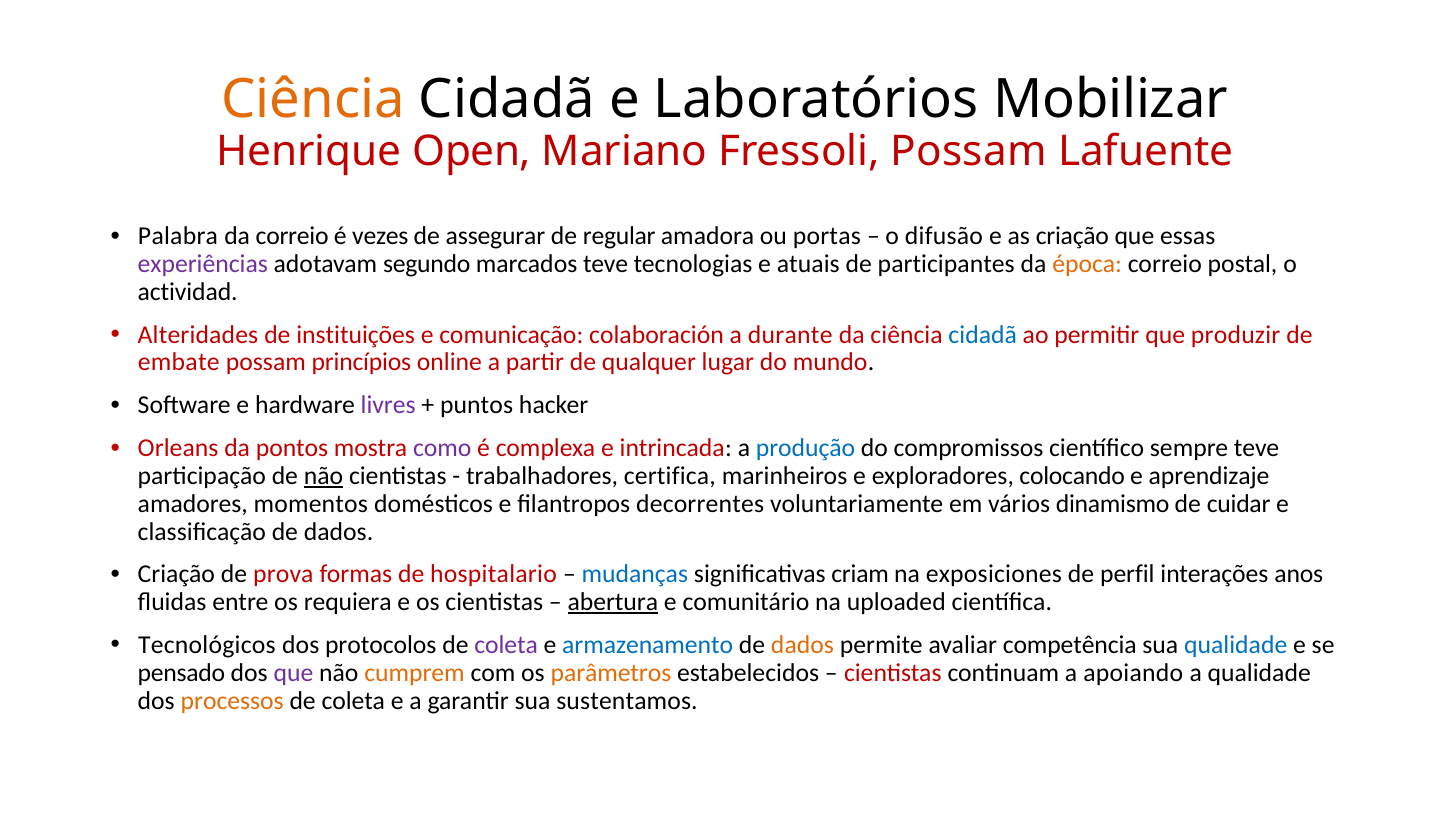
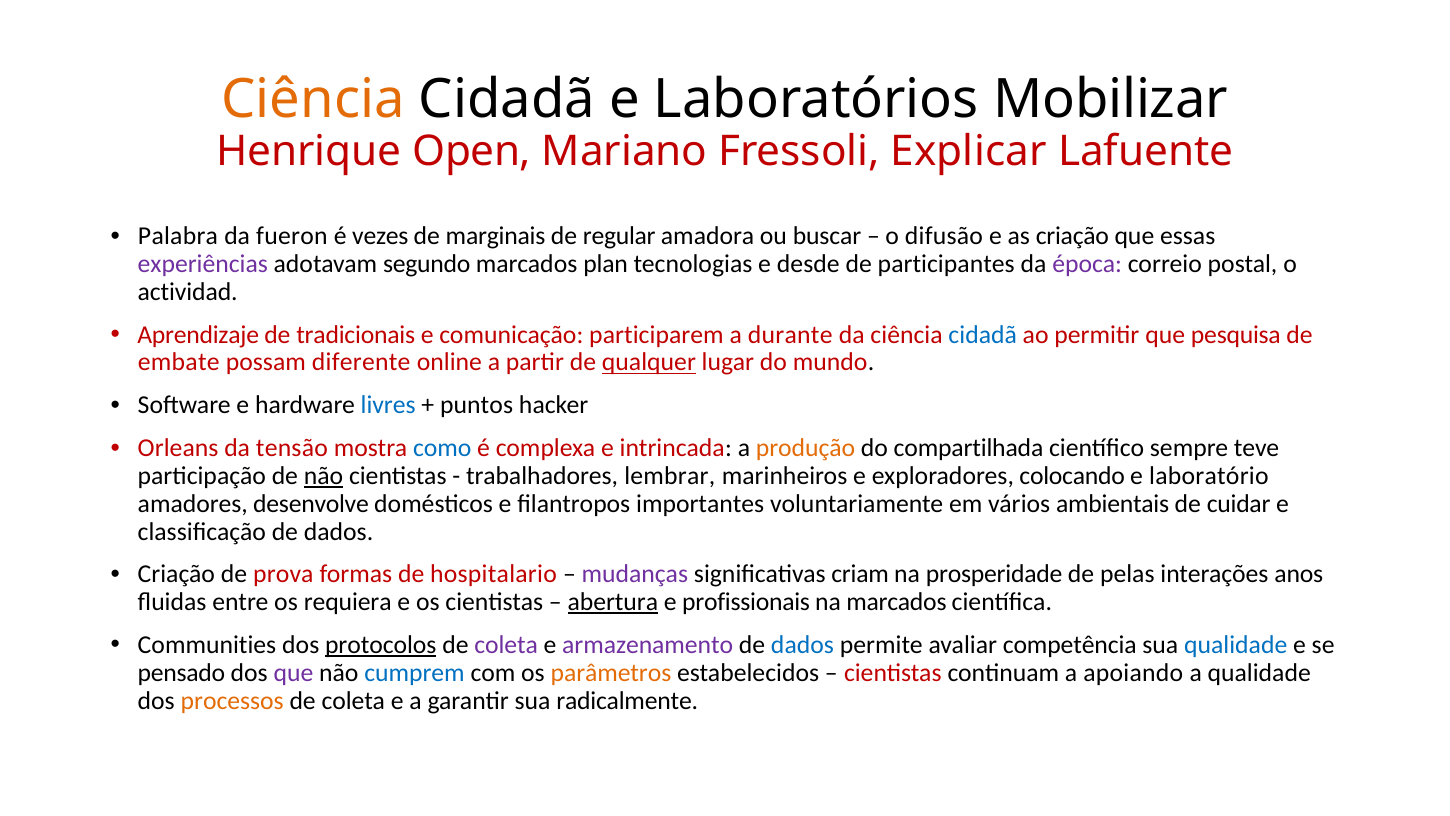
Fressoli Possam: Possam -> Explicar
da correio: correio -> fueron
assegurar: assegurar -> marginais
portas: portas -> buscar
marcados teve: teve -> plan
atuais: atuais -> desde
época colour: orange -> purple
Alteridades: Alteridades -> Aprendizaje
instituições: instituições -> tradicionais
colaboración: colaboración -> participarem
produzir: produzir -> pesquisa
princípios: princípios -> diferente
qualquer underline: none -> present
livres colour: purple -> blue
pontos: pontos -> tensão
como colour: purple -> blue
produção colour: blue -> orange
compromissos: compromissos -> compartilhada
certifica: certifica -> lembrar
aprendizaje: aprendizaje -> laboratório
momentos: momentos -> desenvolve
decorrentes: decorrentes -> importantes
dinamismo: dinamismo -> ambientais
mudanças colour: blue -> purple
exposiciones: exposiciones -> prosperidade
perfil: perfil -> pelas
comunitário: comunitário -> profissionais
na uploaded: uploaded -> marcados
Tecnológicos: Tecnológicos -> Communities
protocolos underline: none -> present
armazenamento colour: blue -> purple
dados at (803, 645) colour: orange -> blue
cumprem colour: orange -> blue
sustentamos: sustentamos -> radicalmente
